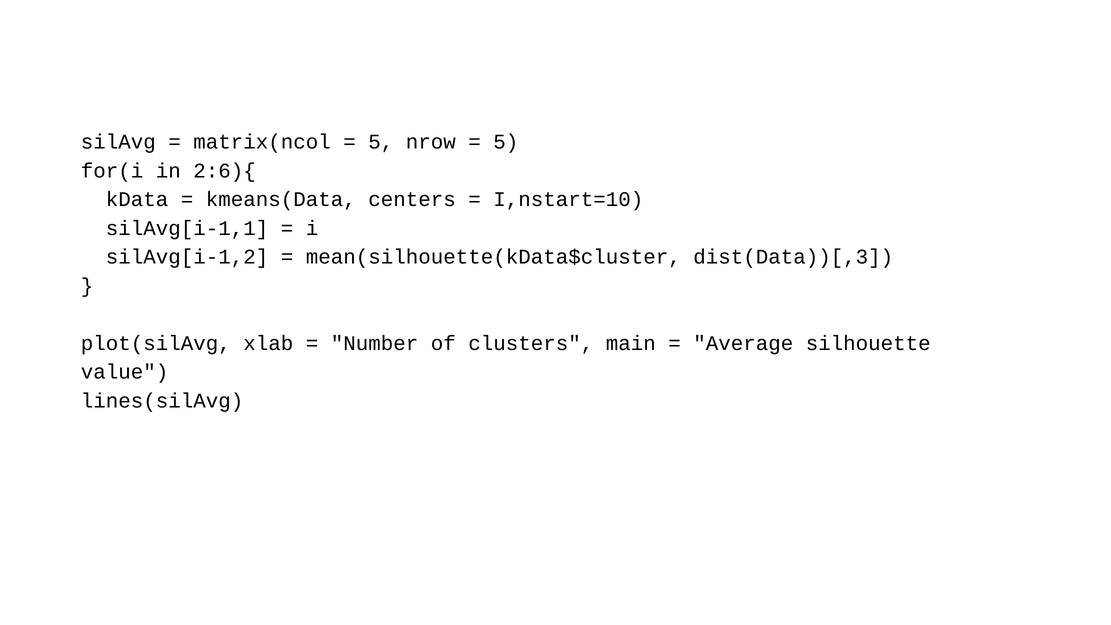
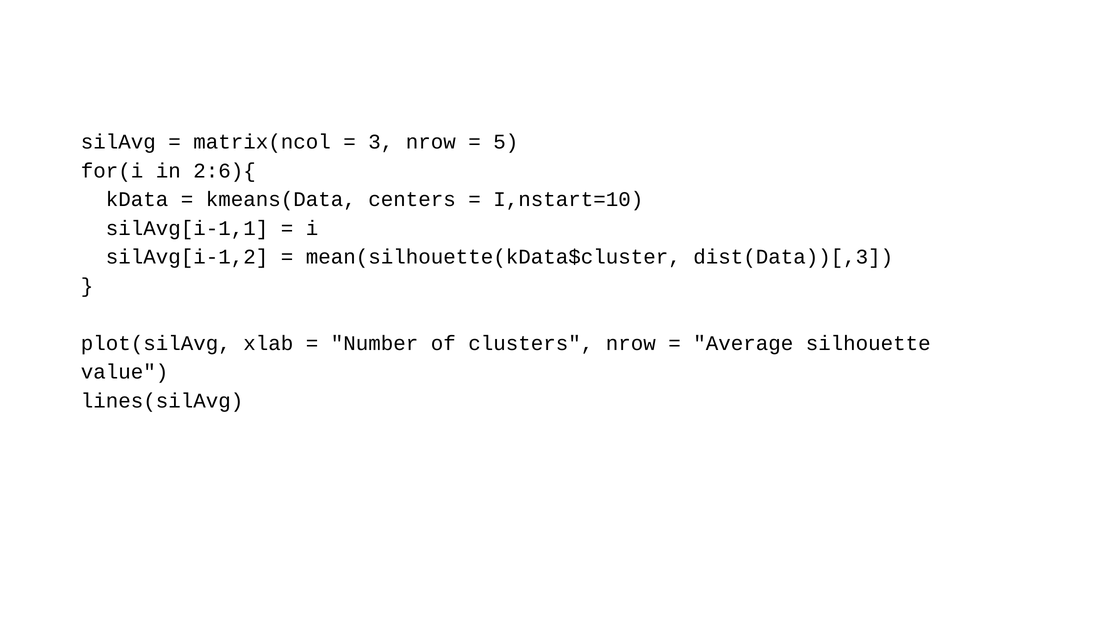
5 at (381, 142): 5 -> 3
clusters main: main -> nrow
